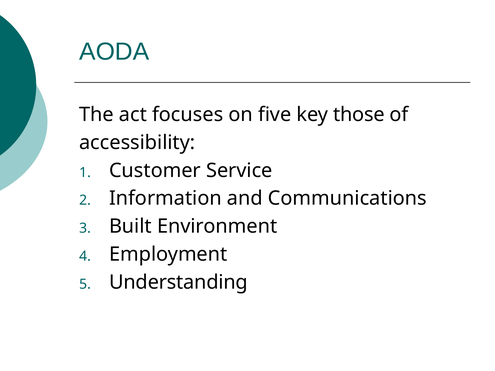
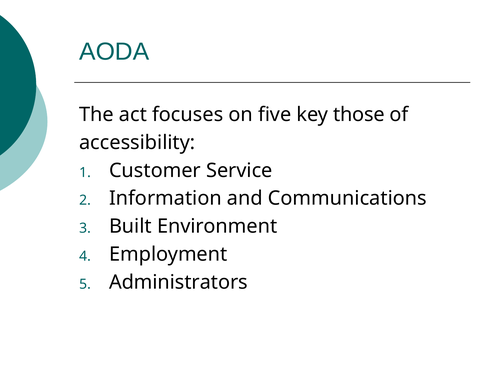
Understanding: Understanding -> Administrators
